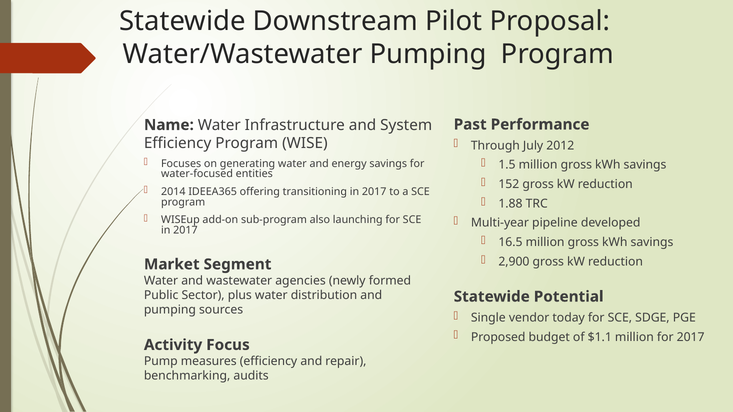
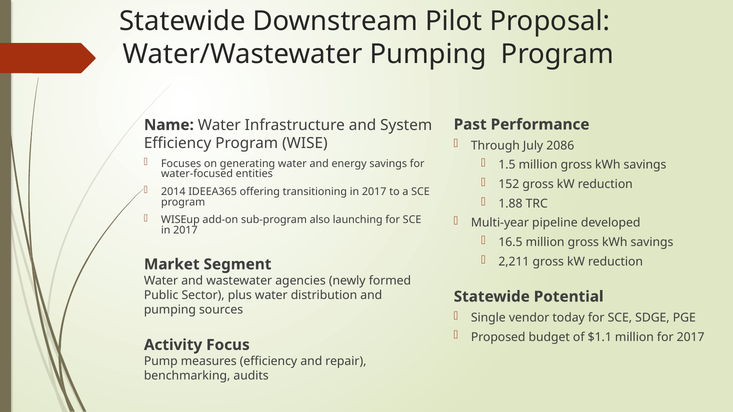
2012: 2012 -> 2086
2,900: 2,900 -> 2,211
